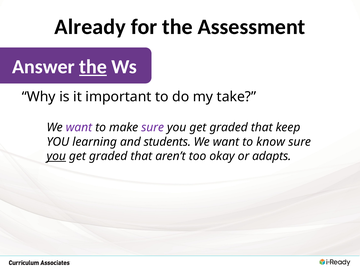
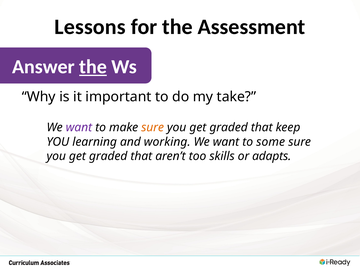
Already: Already -> Lessons
sure at (153, 127) colour: purple -> orange
students: students -> working
know: know -> some
you at (56, 156) underline: present -> none
okay: okay -> skills
